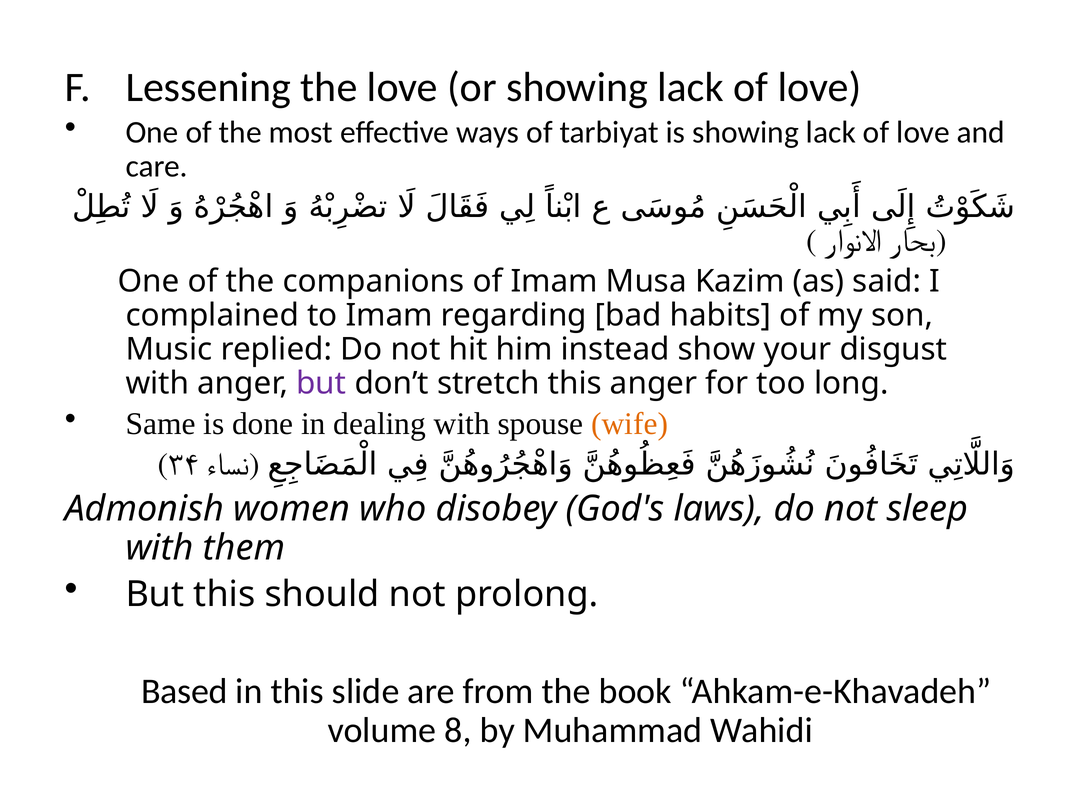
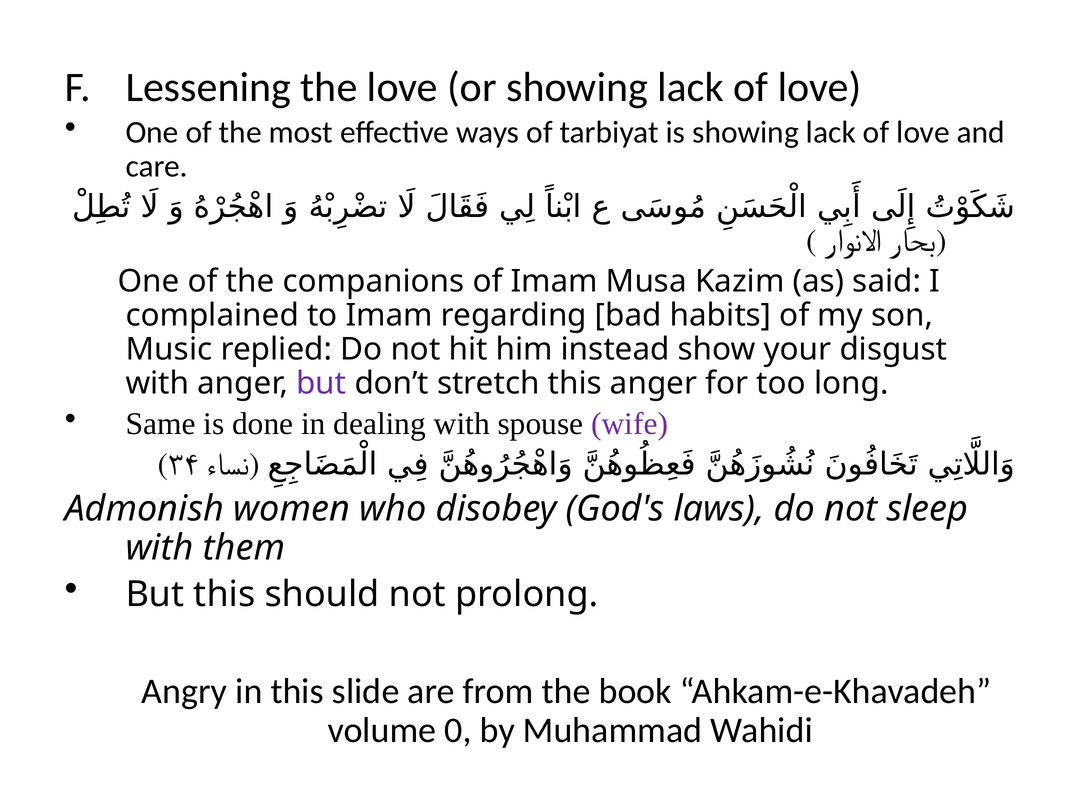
wife colour: orange -> purple
Based: Based -> Angry
8: 8 -> 0
